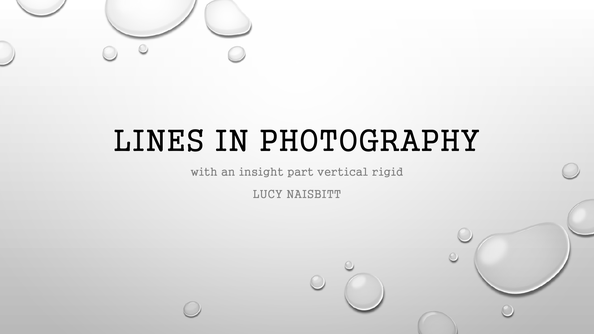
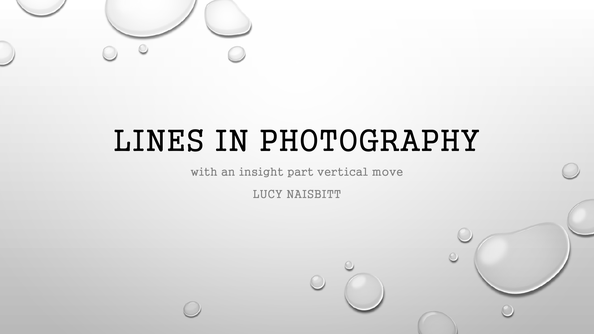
rigid: rigid -> move
